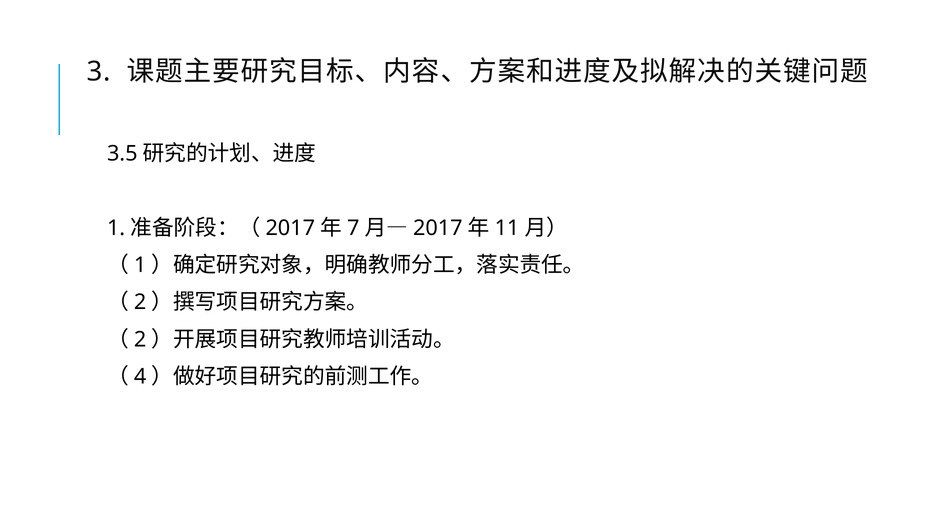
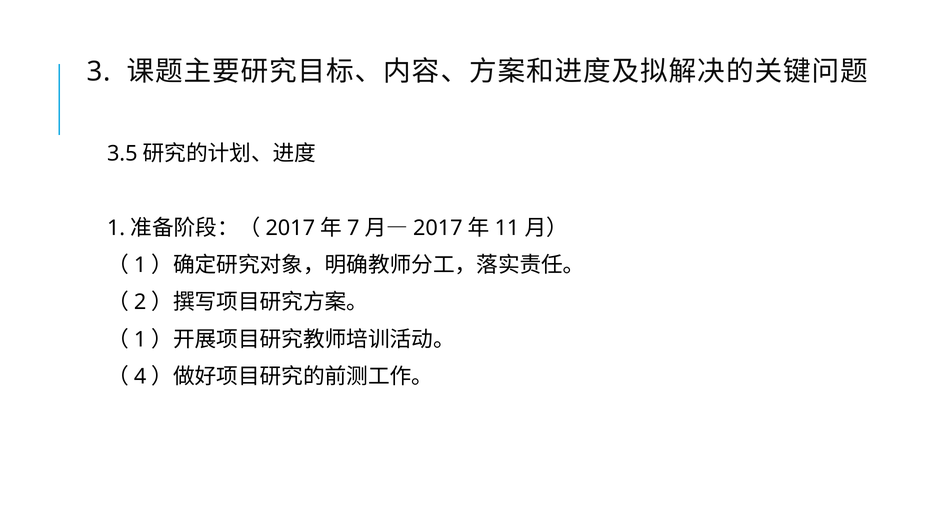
2 at (140, 340): 2 -> 1
